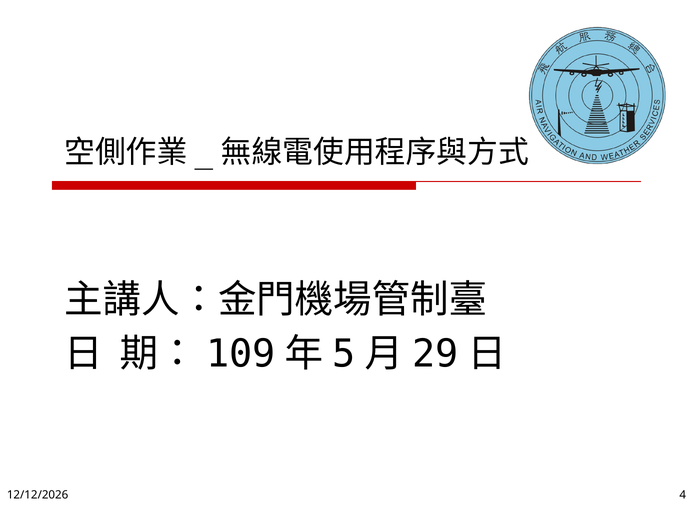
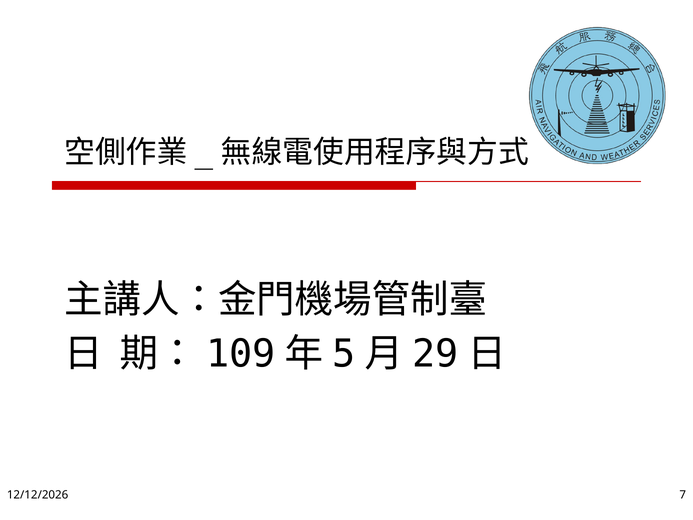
4: 4 -> 7
